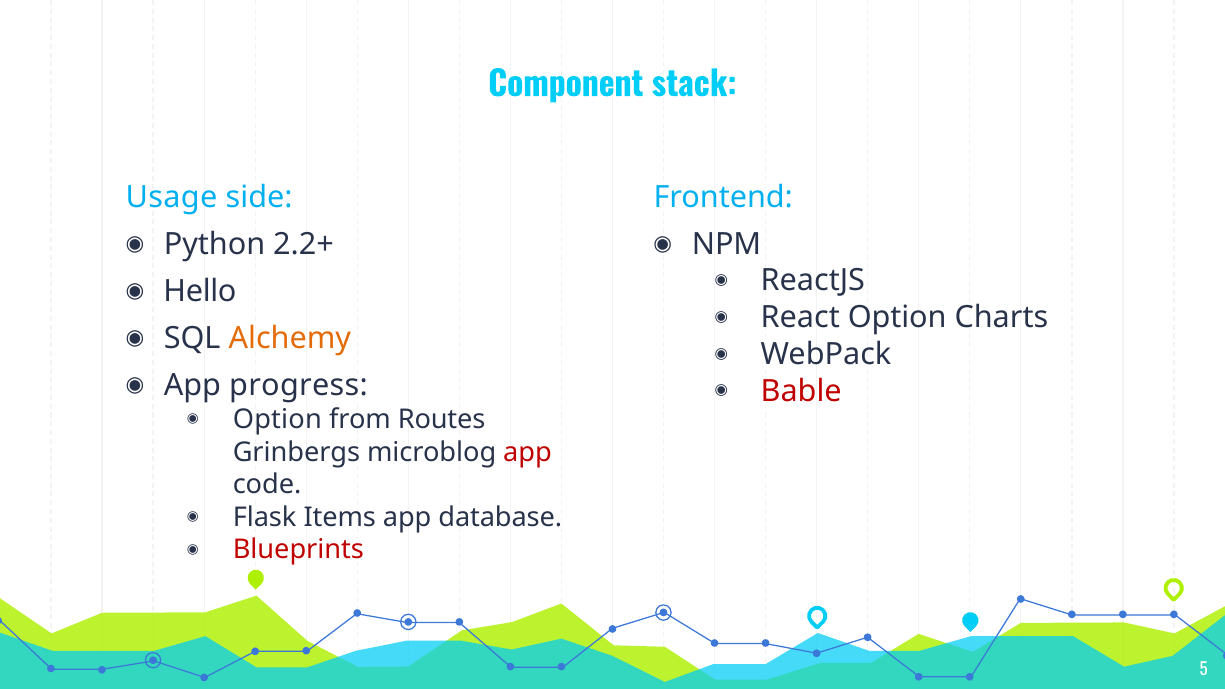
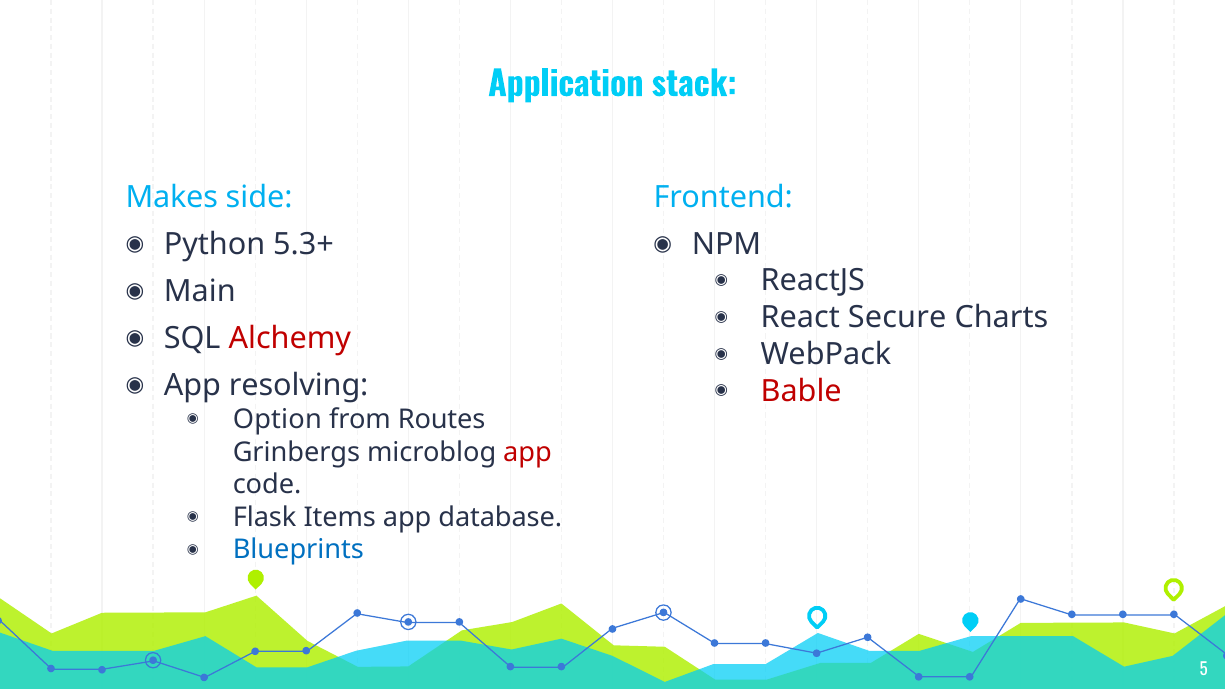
Component: Component -> Application
Usage: Usage -> Makes
2.2+: 2.2+ -> 5.3+
Hello: Hello -> Main
React Option: Option -> Secure
Alchemy colour: orange -> red
progress: progress -> resolving
Blueprints colour: red -> blue
